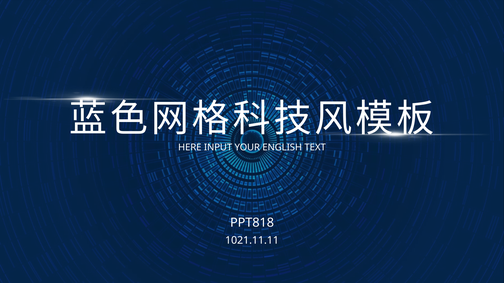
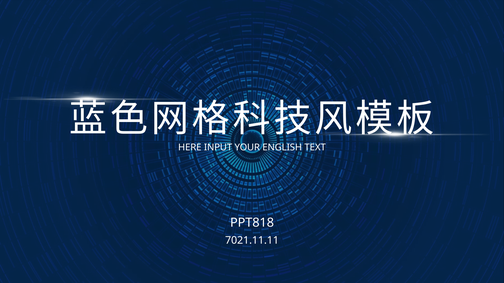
1021.11.11: 1021.11.11 -> 7021.11.11
